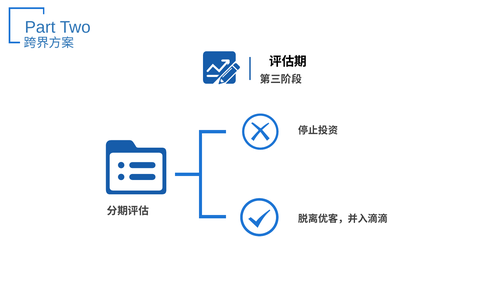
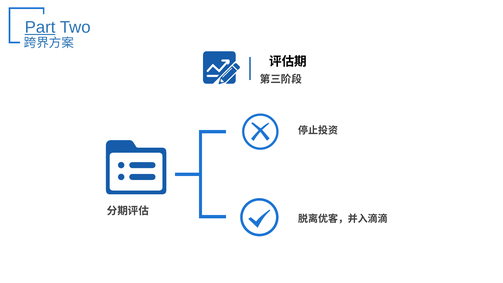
Part underline: none -> present
